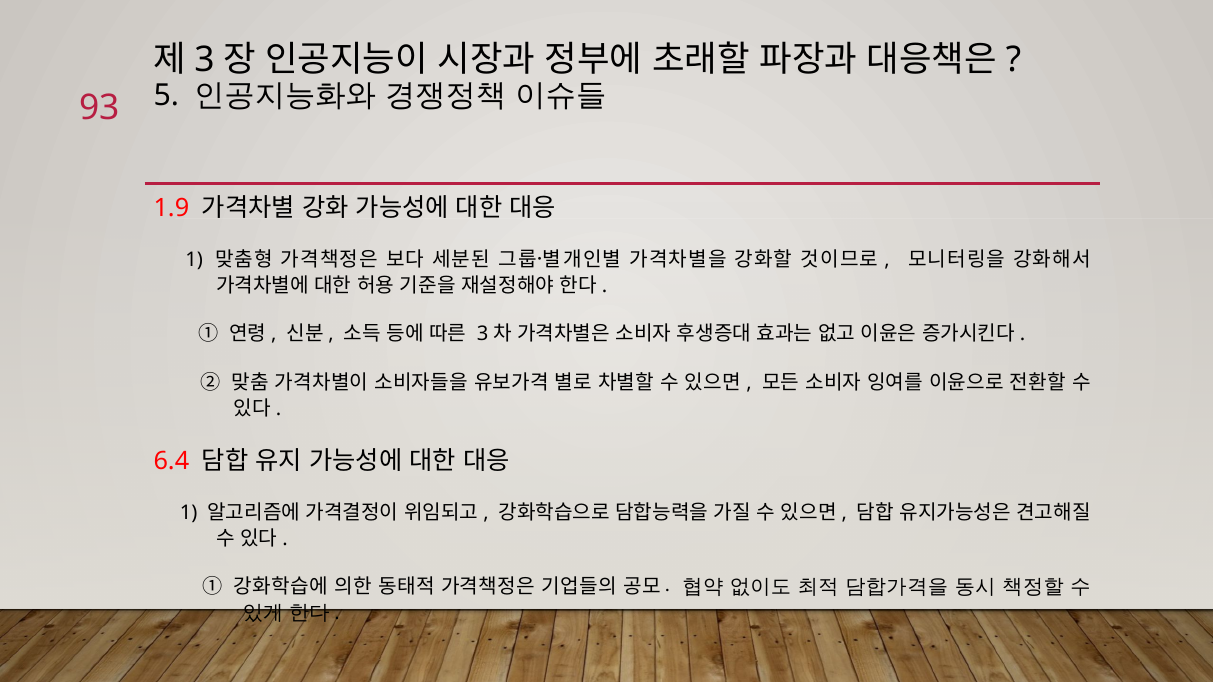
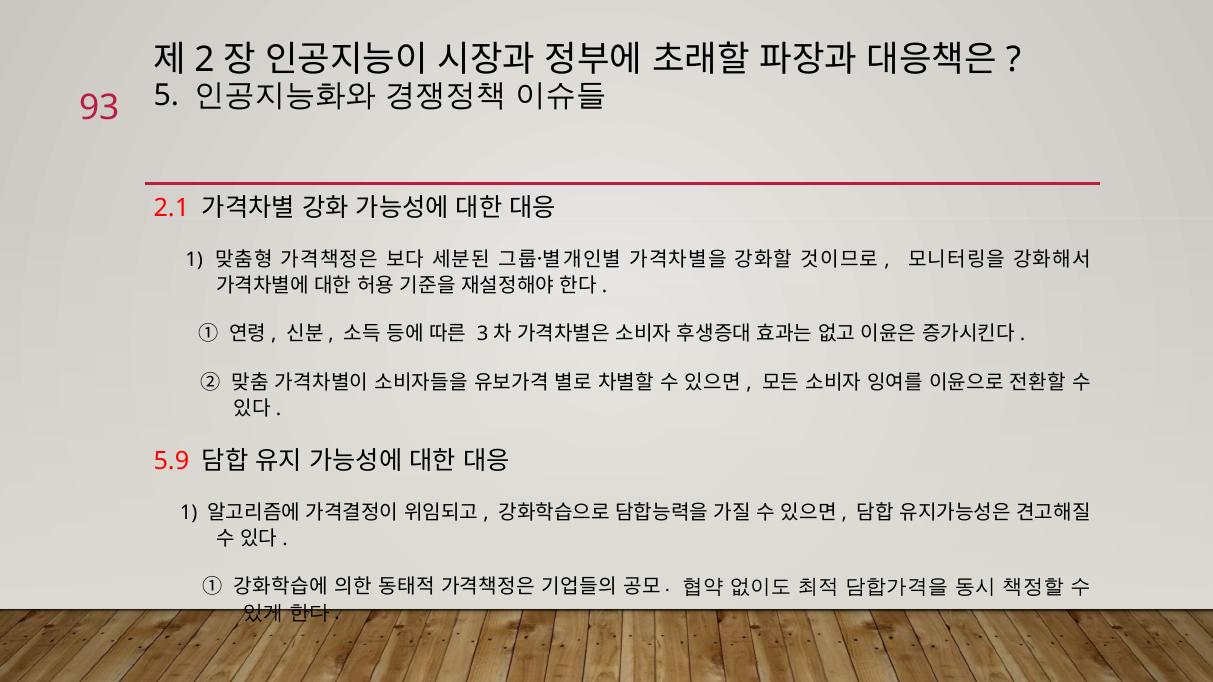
3: 3 -> 2
1.9: 1.9 -> 2.1
6.4: 6.4 -> 5.9
